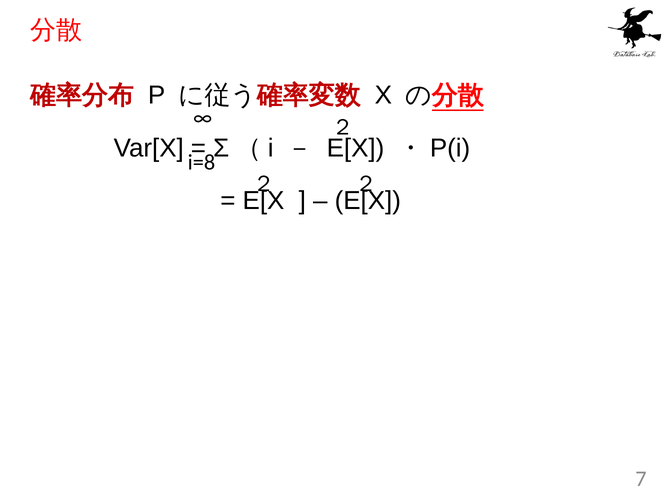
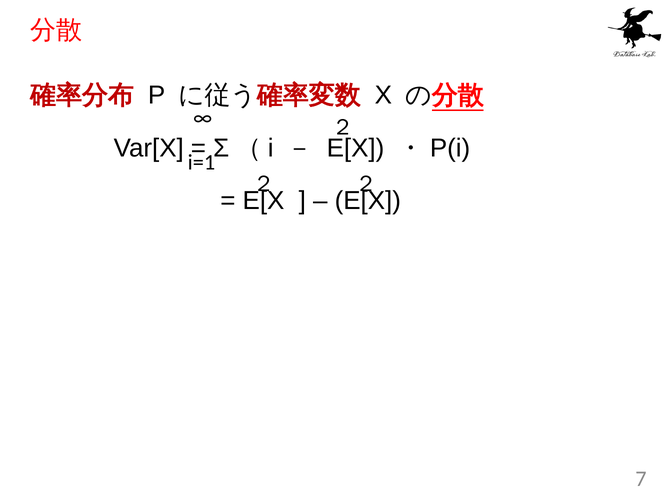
i=8: i=8 -> i=1
